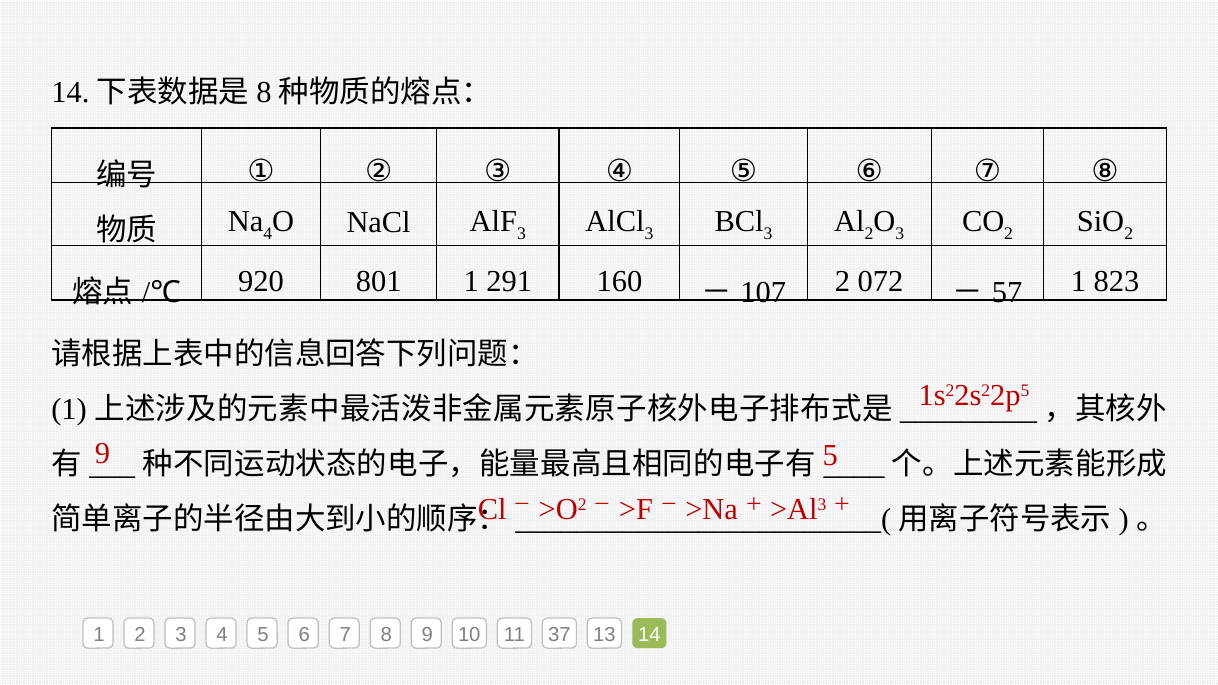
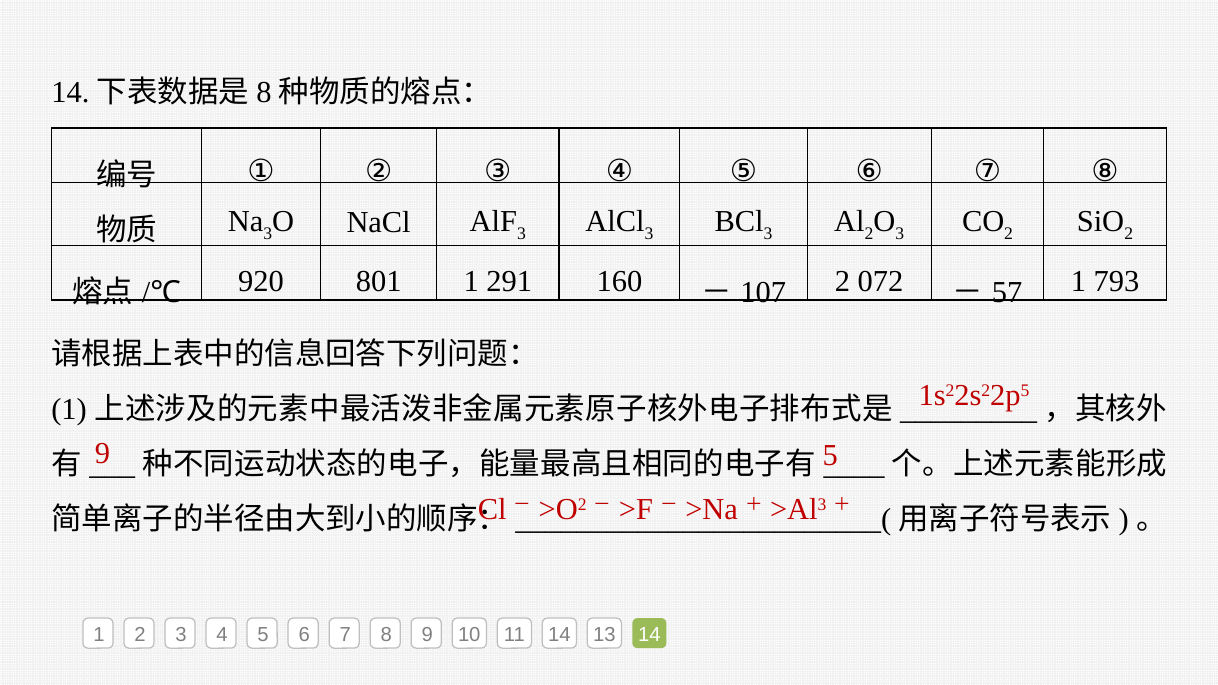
4 at (268, 233): 4 -> 3
823: 823 -> 793
11 37: 37 -> 14
